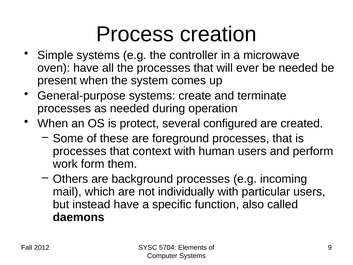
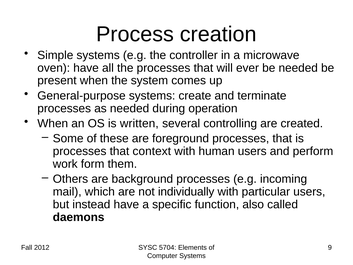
protect: protect -> written
configured: configured -> controlling
